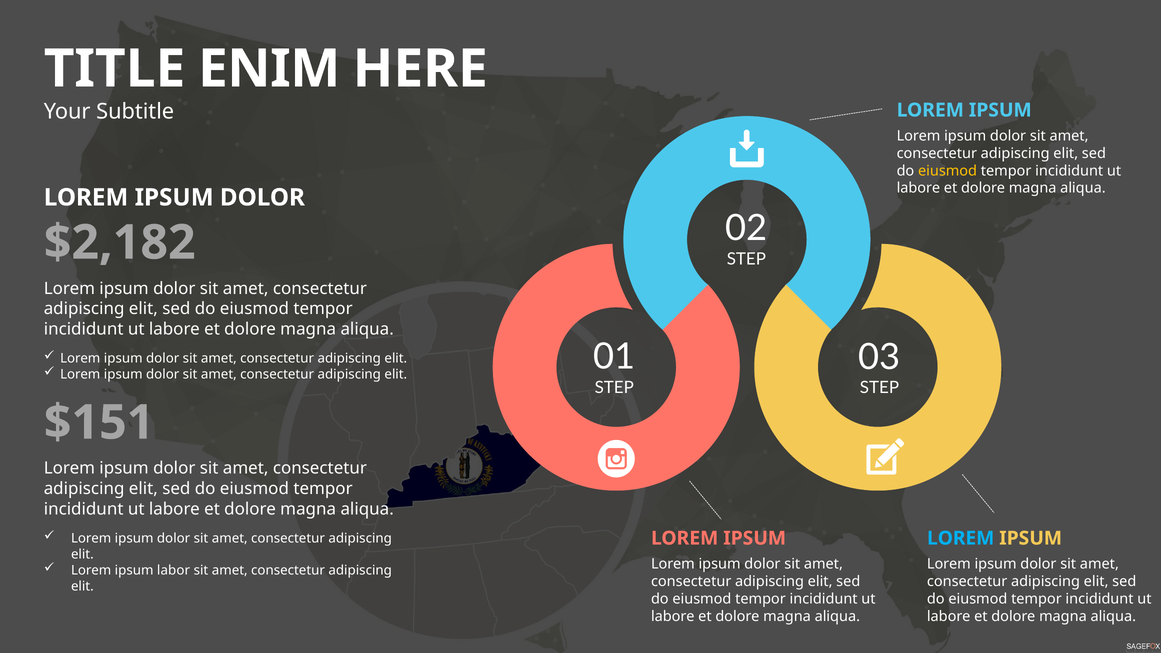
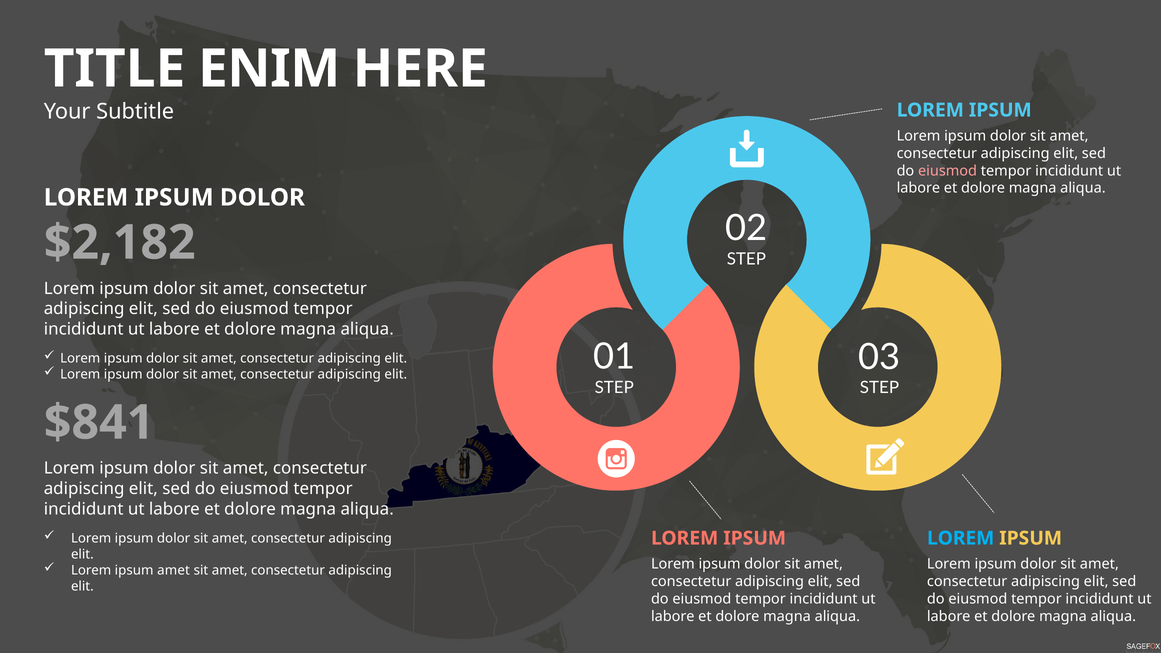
eiusmod at (948, 171) colour: yellow -> pink
$151: $151 -> $841
ipsum labor: labor -> amet
